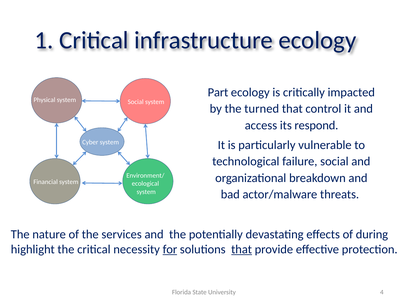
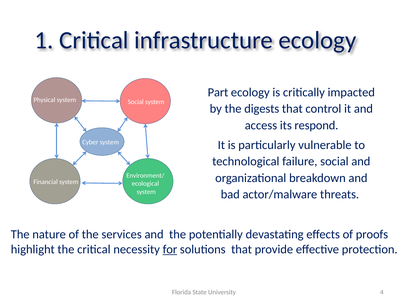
turned: turned -> digests
during: during -> proofs
that at (242, 249) underline: present -> none
